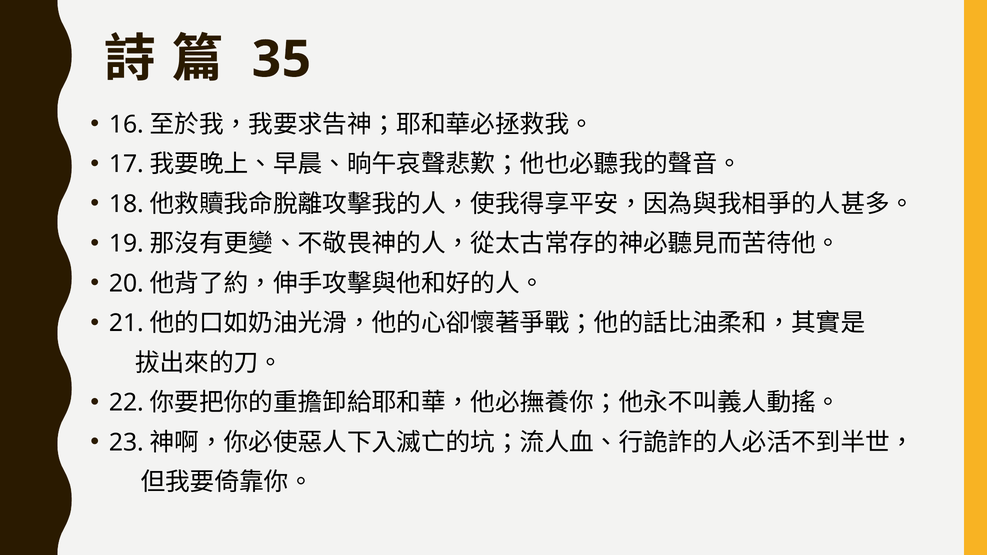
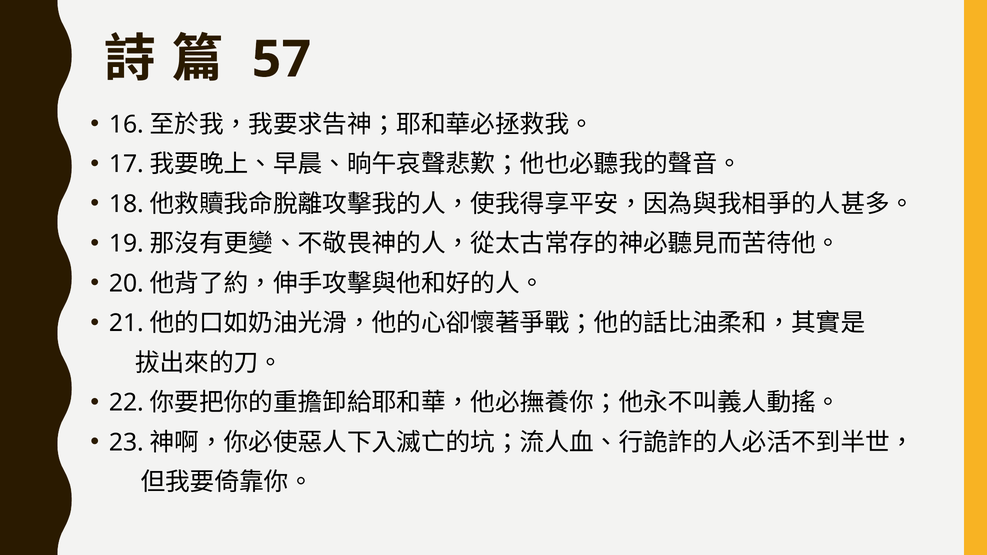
35: 35 -> 57
